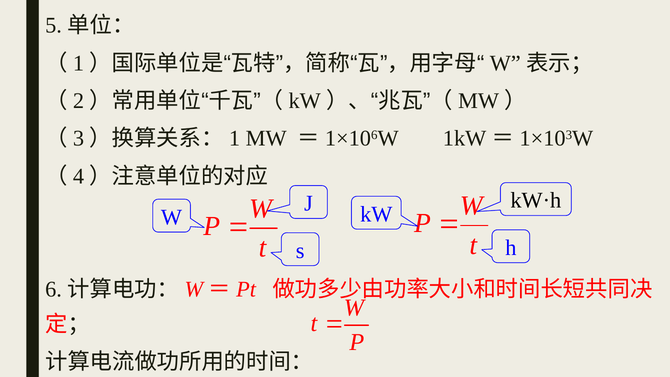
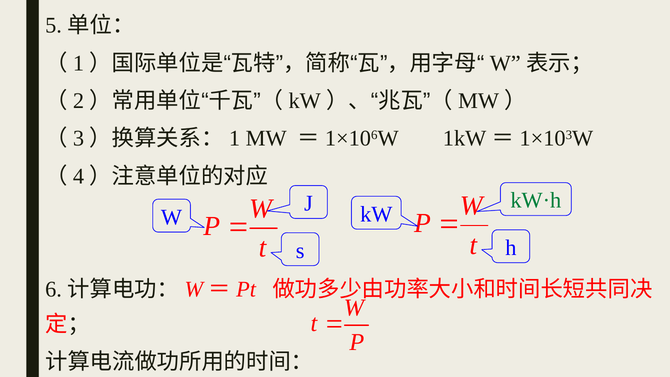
kW·h colour: black -> green
